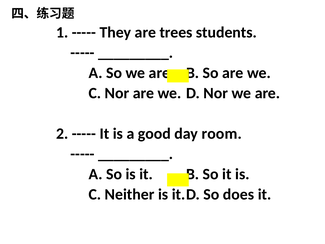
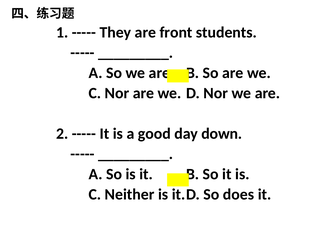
trees: trees -> front
room: room -> down
